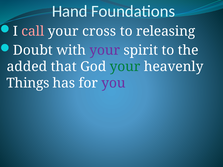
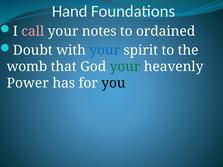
cross: cross -> notes
releasing: releasing -> ordained
your at (105, 50) colour: purple -> blue
added: added -> womb
Things: Things -> Power
you colour: purple -> black
